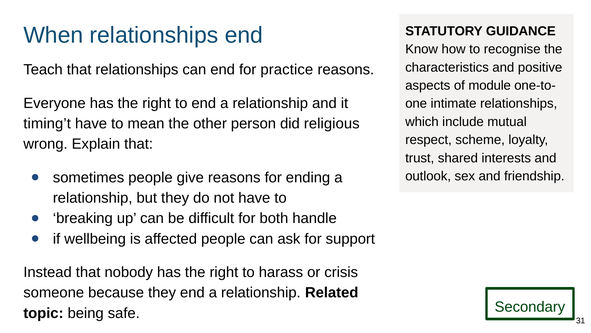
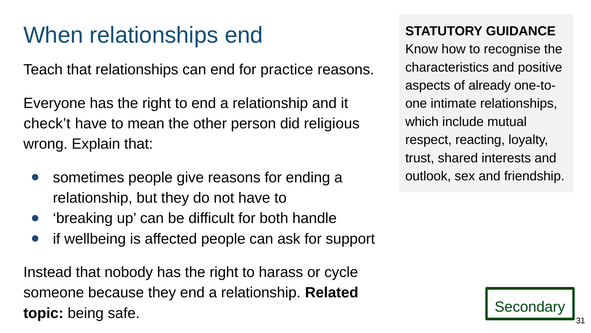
module: module -> already
timing’t: timing’t -> check’t
scheme: scheme -> reacting
crisis: crisis -> cycle
